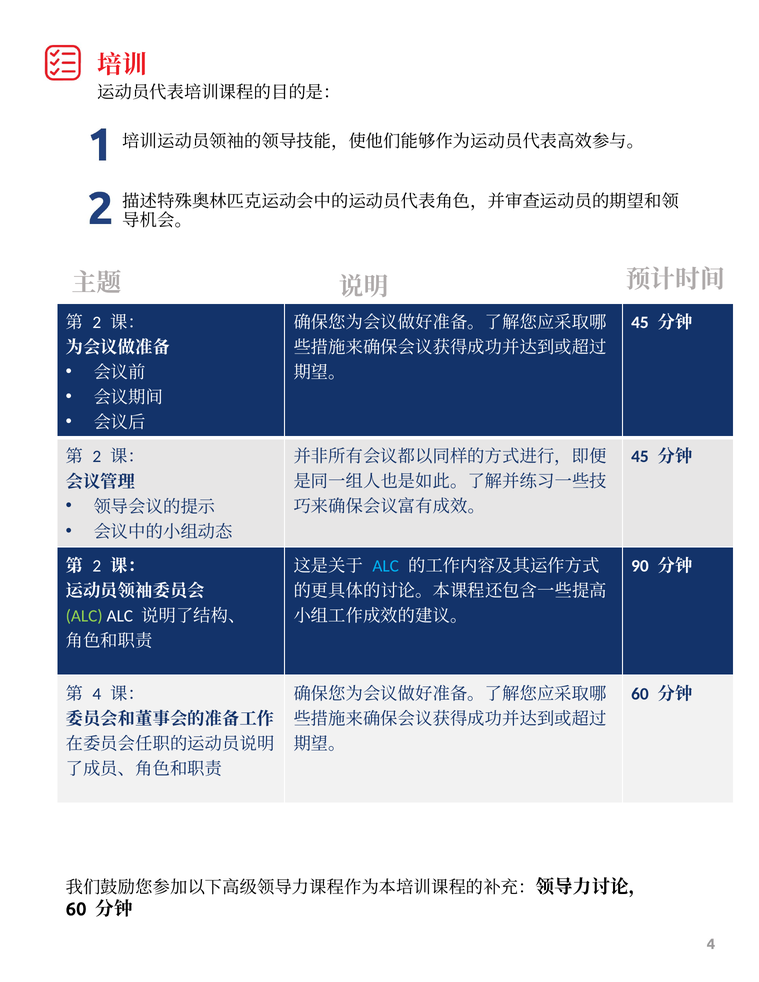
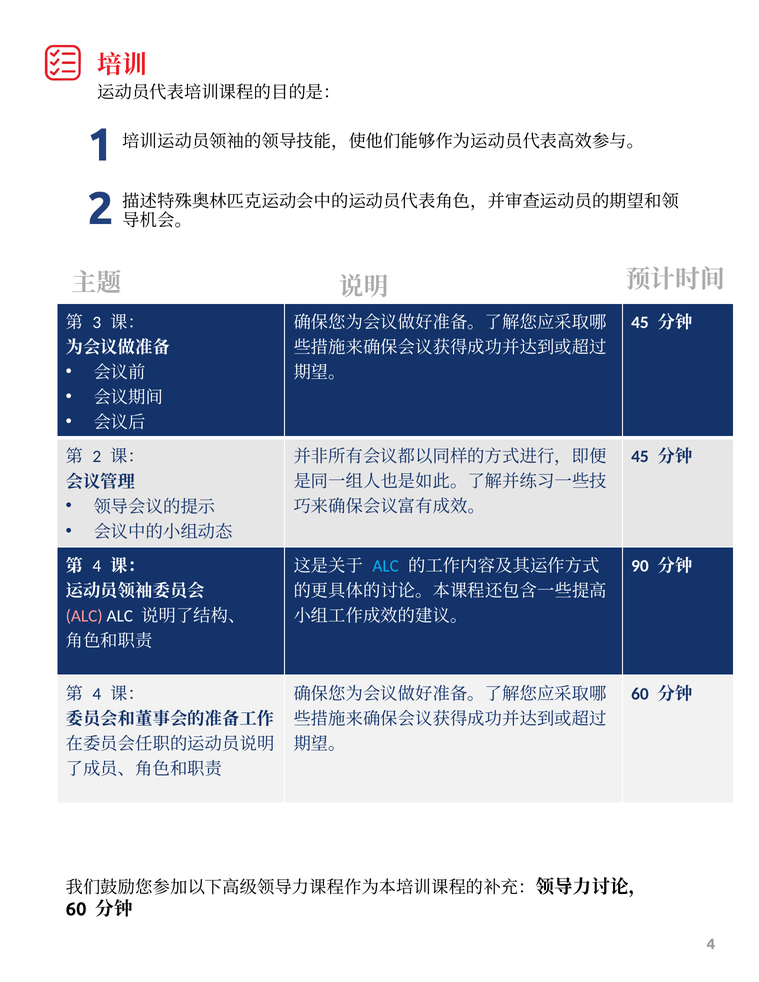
2 at (97, 322): 2 -> 3
2 at (97, 566): 2 -> 4
ALC at (84, 616) colour: light green -> pink
